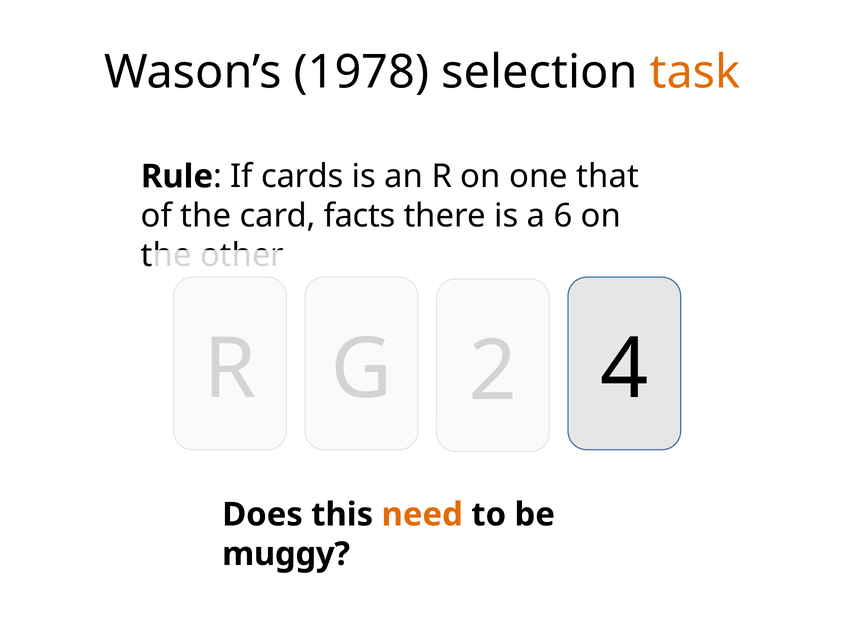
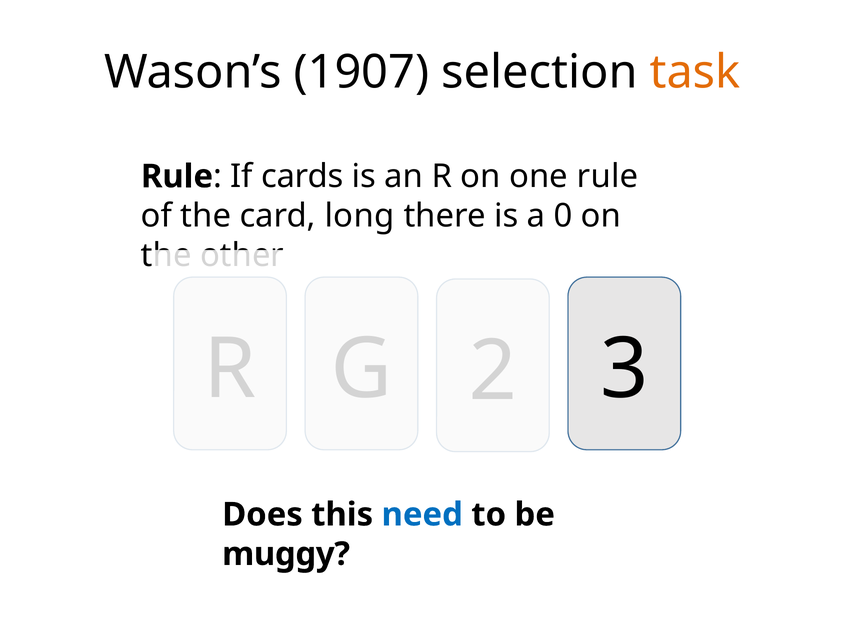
1978: 1978 -> 1907
one that: that -> rule
facts: facts -> long
6: 6 -> 0
4: 4 -> 3
need colour: orange -> blue
